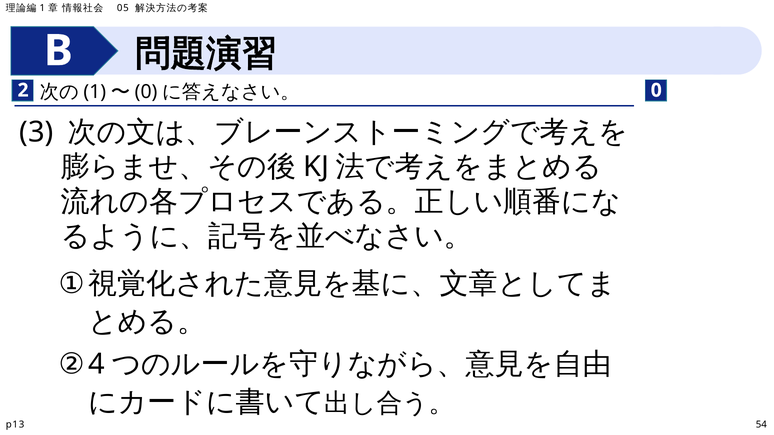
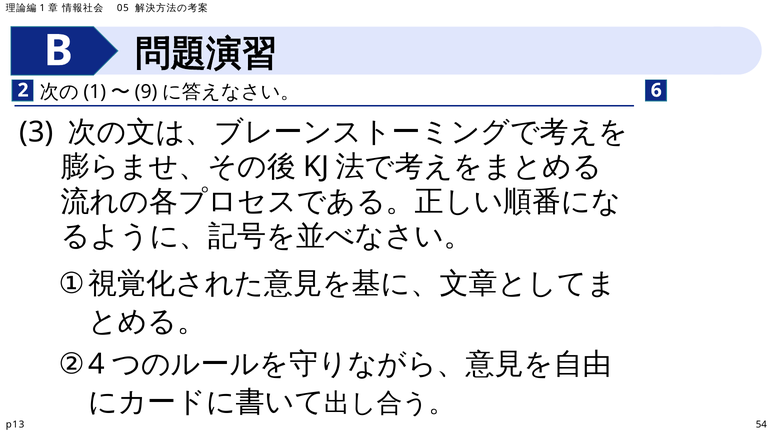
0 at (146, 92): 0 -> 9
2 0: 0 -> 6
